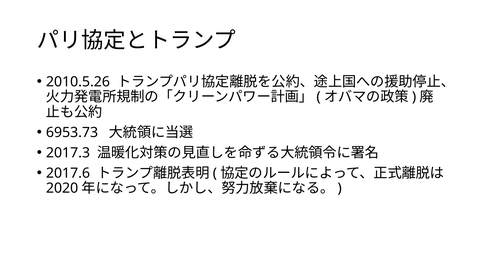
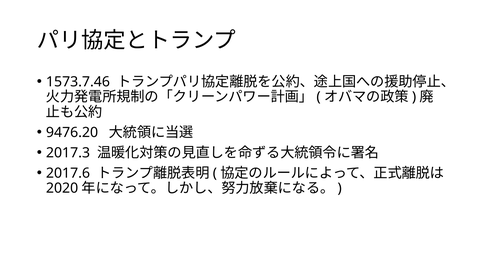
2010.5.26: 2010.5.26 -> 1573.7.46
6953.73: 6953.73 -> 9476.20
